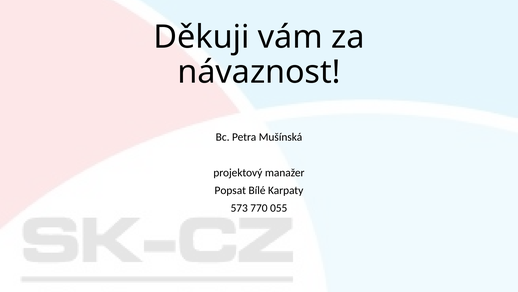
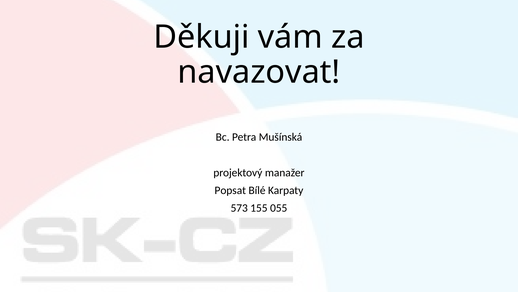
návaznost: návaznost -> navazovat
770: 770 -> 155
